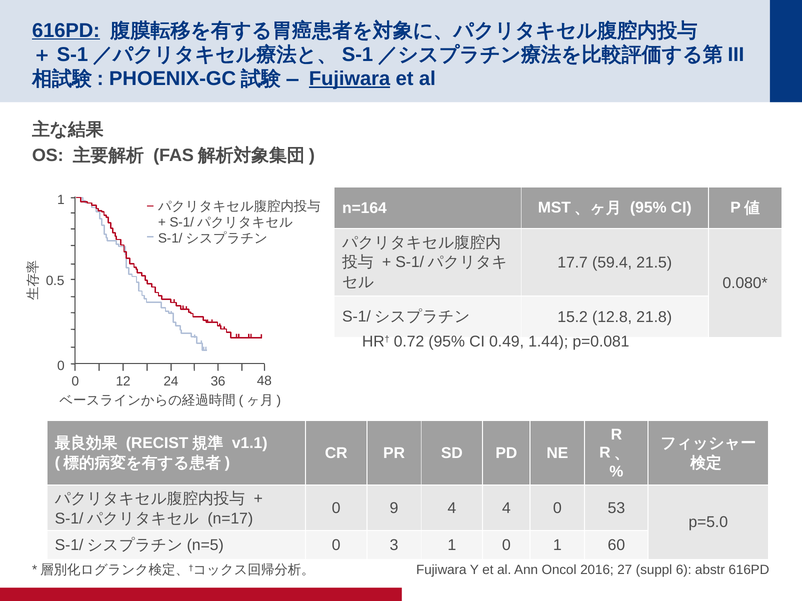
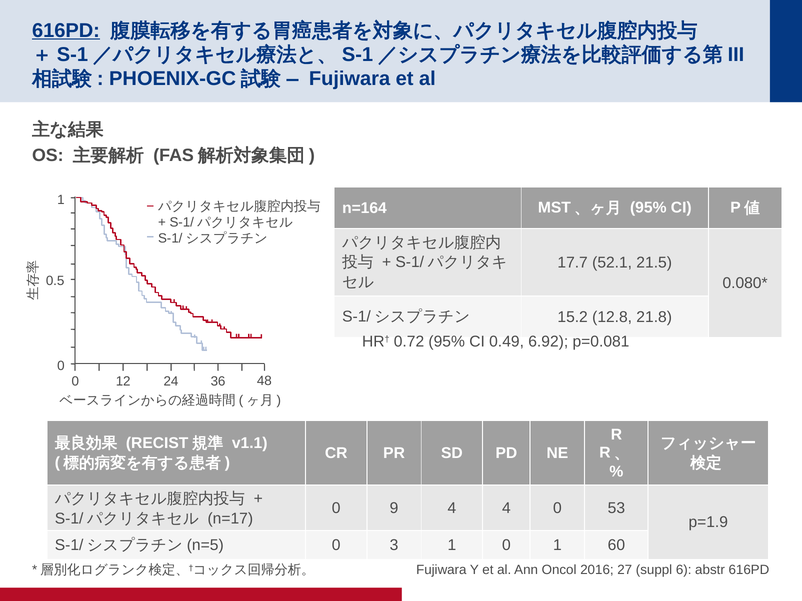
Fujiwara at (350, 79) underline: present -> none
59.4: 59.4 -> 52.1
1.44: 1.44 -> 6.92
p=5.0: p=5.0 -> p=1.9
